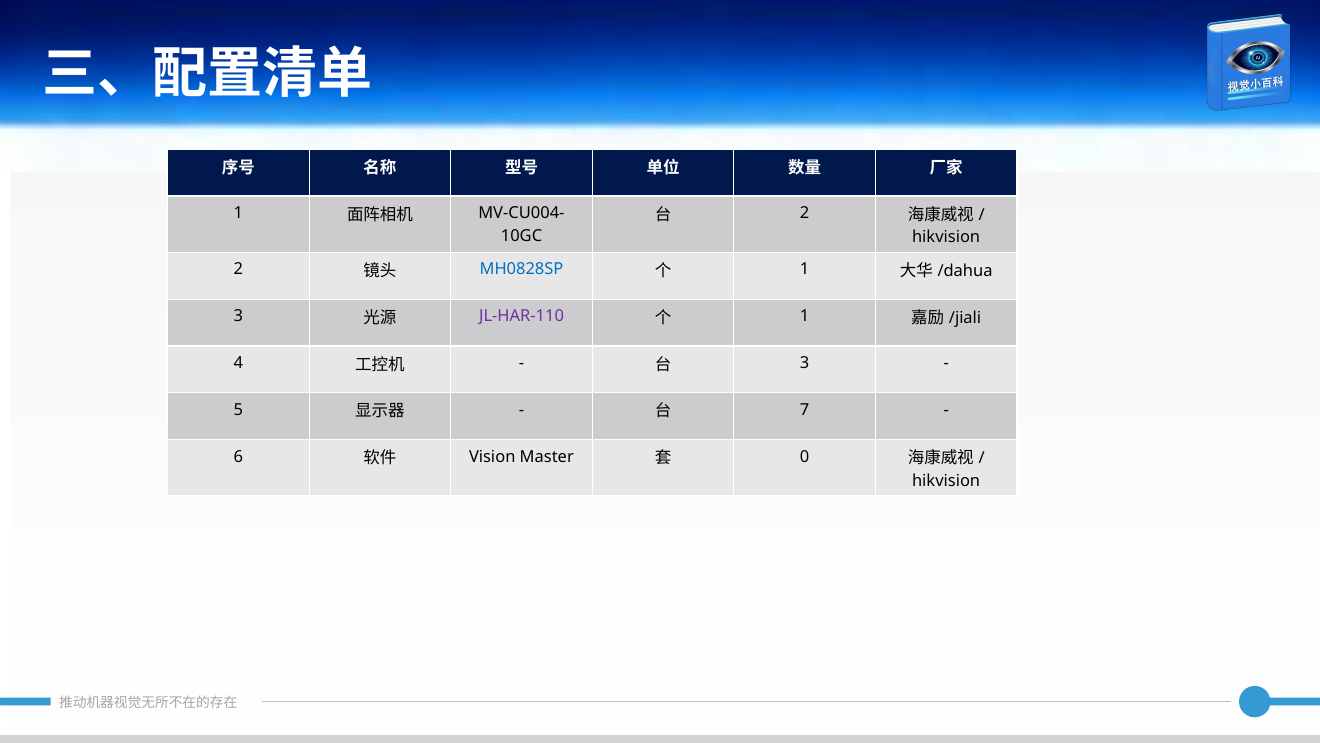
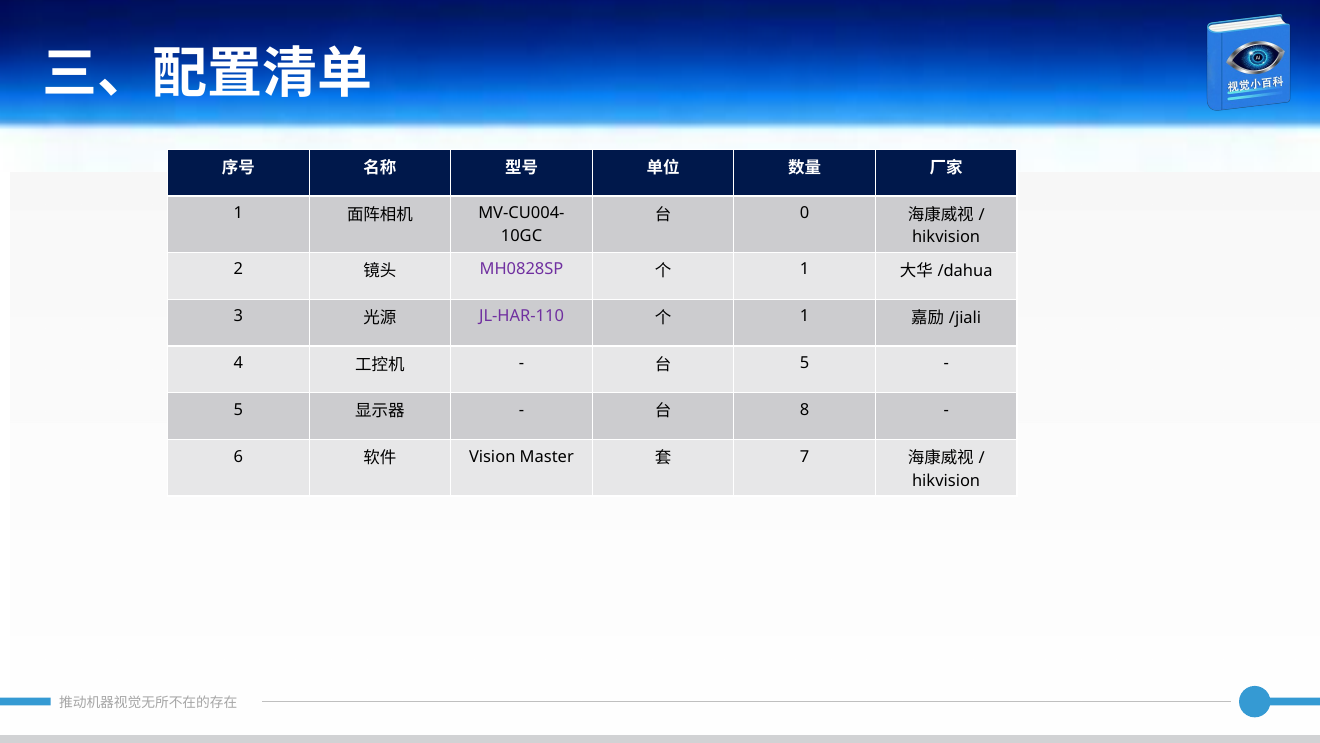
2 at (805, 213): 2 -> 0
MH0828SP colour: blue -> purple
3 at (805, 363): 3 -> 5
7: 7 -> 8
0: 0 -> 7
